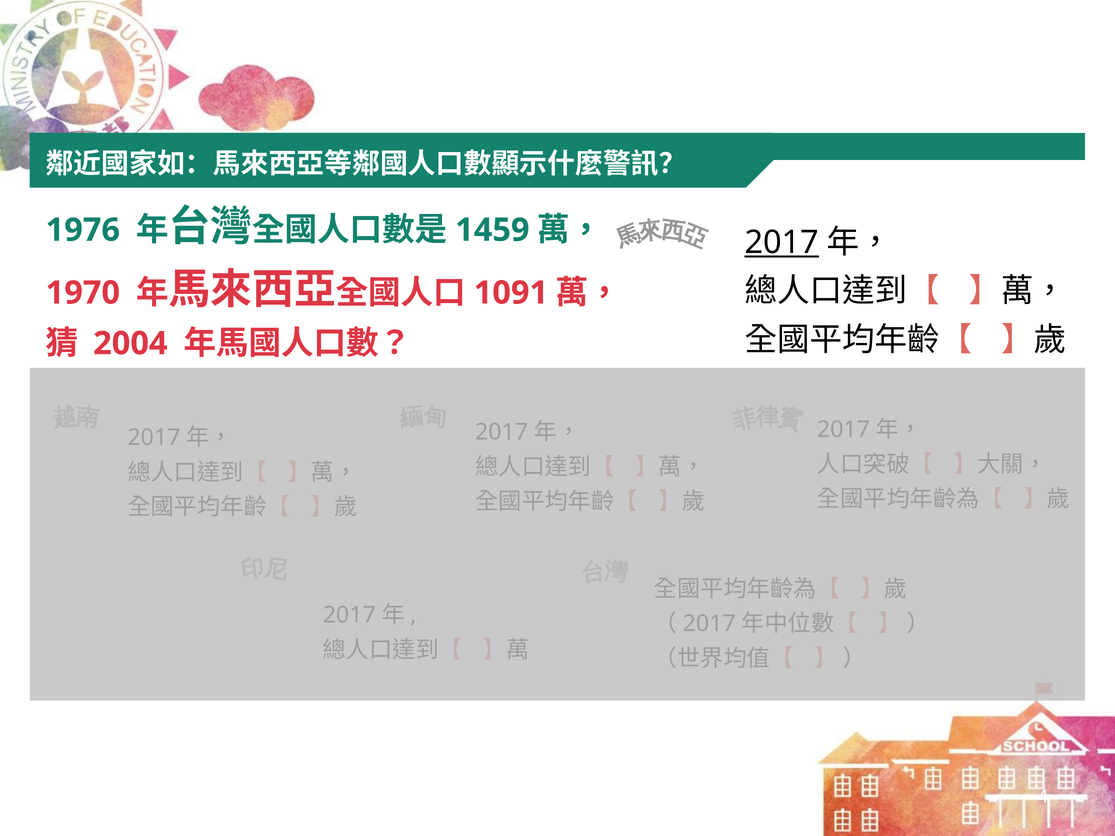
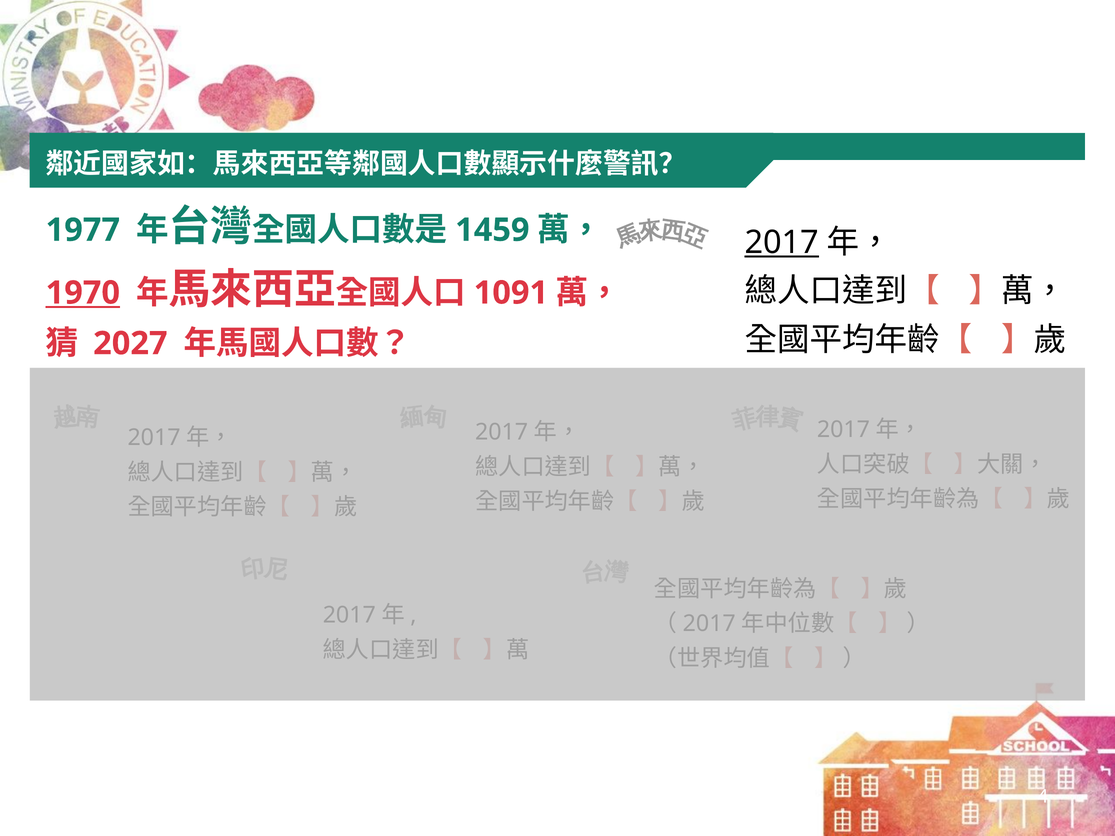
1976: 1976 -> 1977
1970 underline: none -> present
2004: 2004 -> 2027
